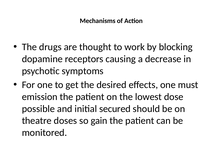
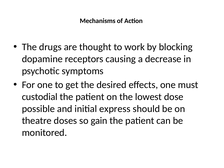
emission: emission -> custodial
secured: secured -> express
